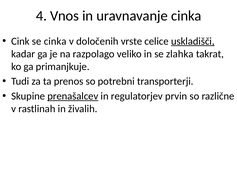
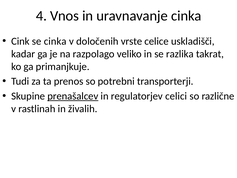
uskladišči underline: present -> none
zlahka: zlahka -> razlika
prvin: prvin -> celici
